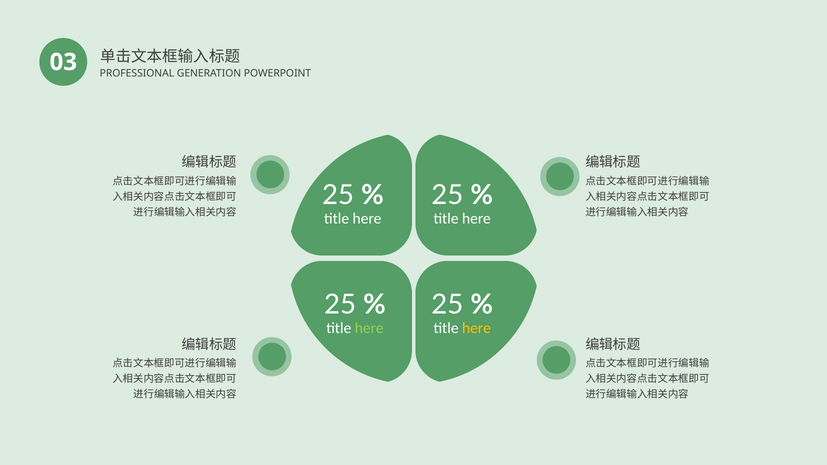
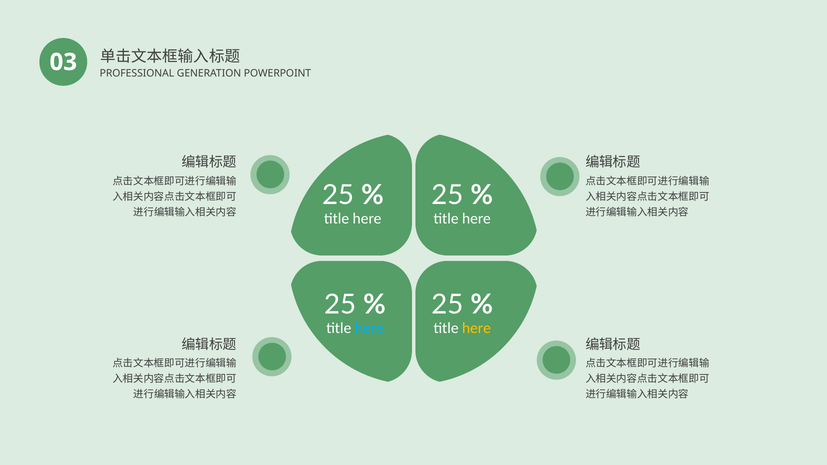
here at (369, 328) colour: light green -> light blue
